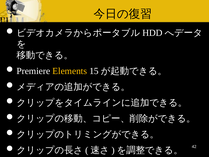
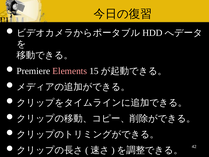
Elements colour: yellow -> pink
